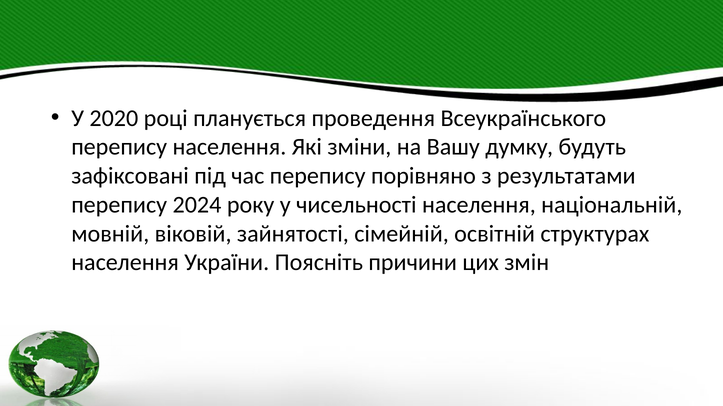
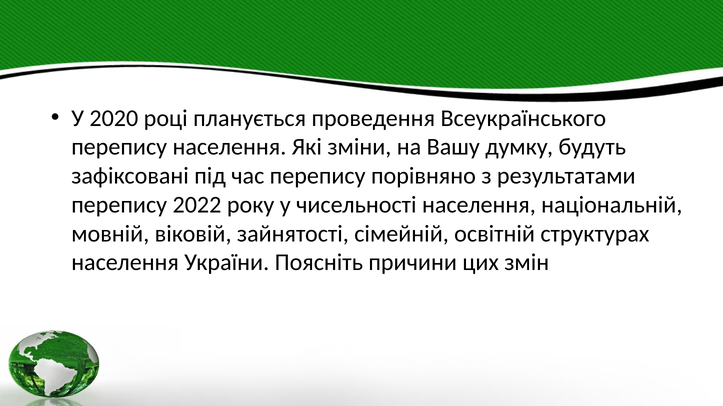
2024: 2024 -> 2022
